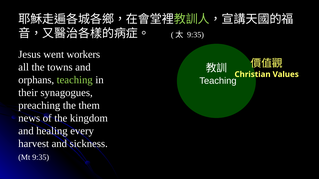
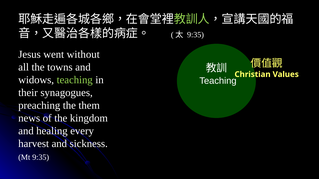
workers: workers -> without
orphans: orphans -> widows
